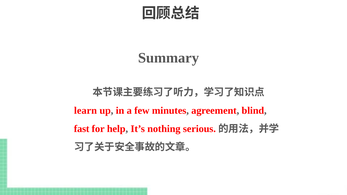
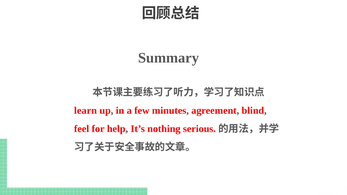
fast: fast -> feel
